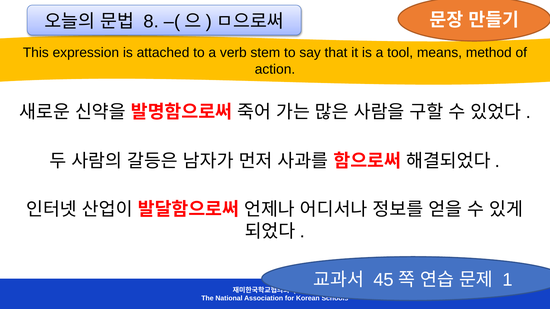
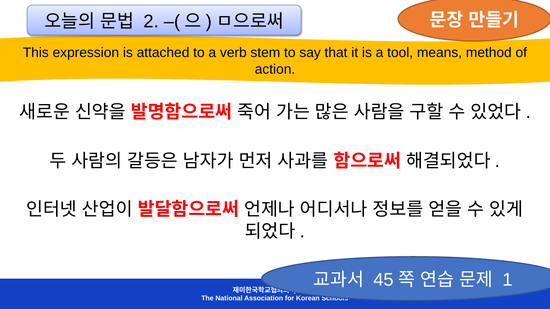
8: 8 -> 2
